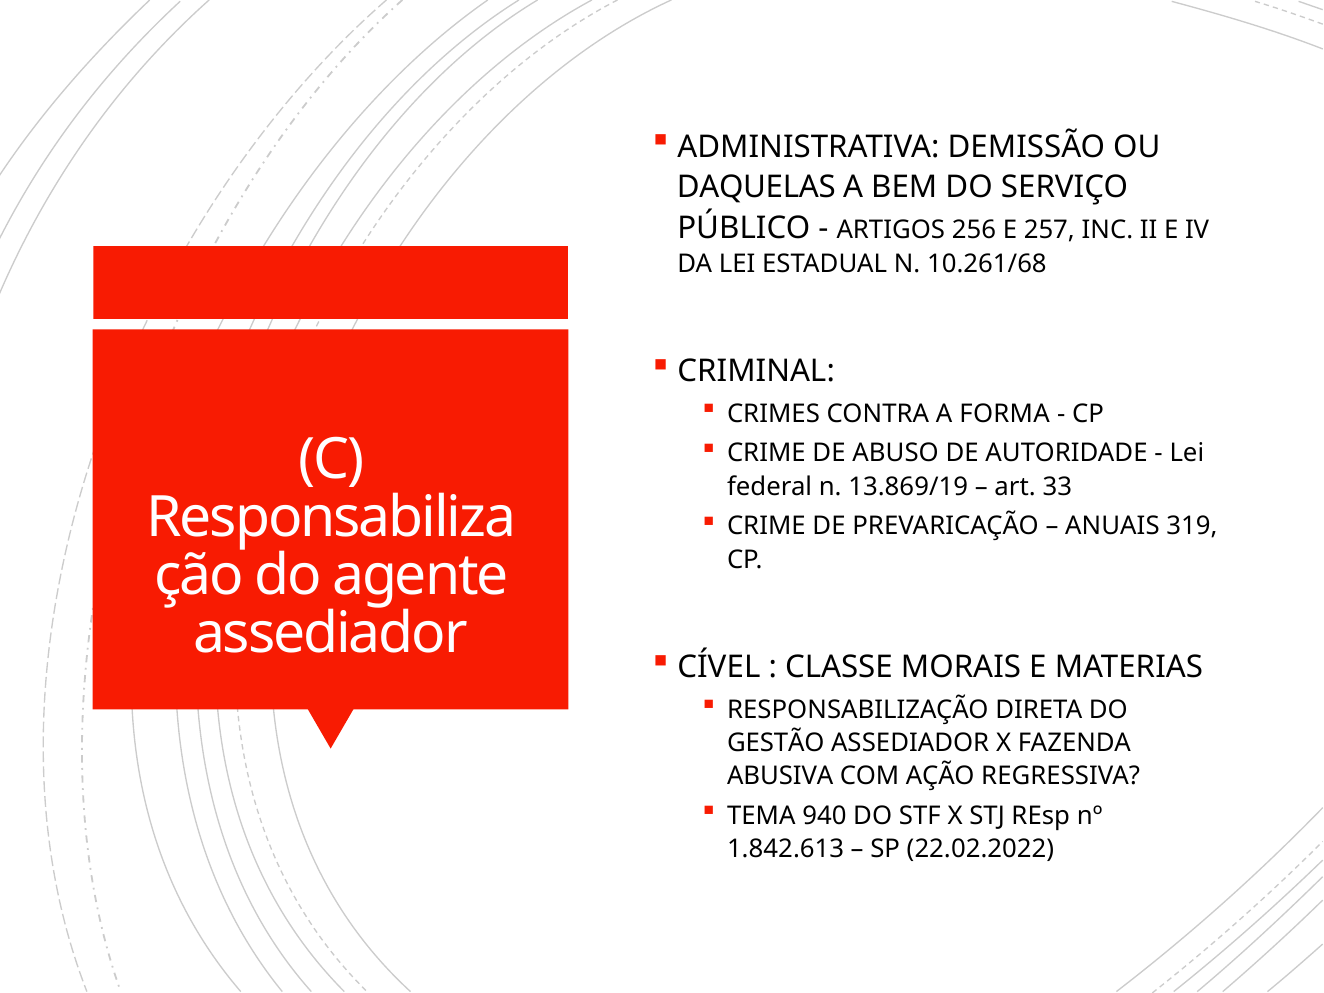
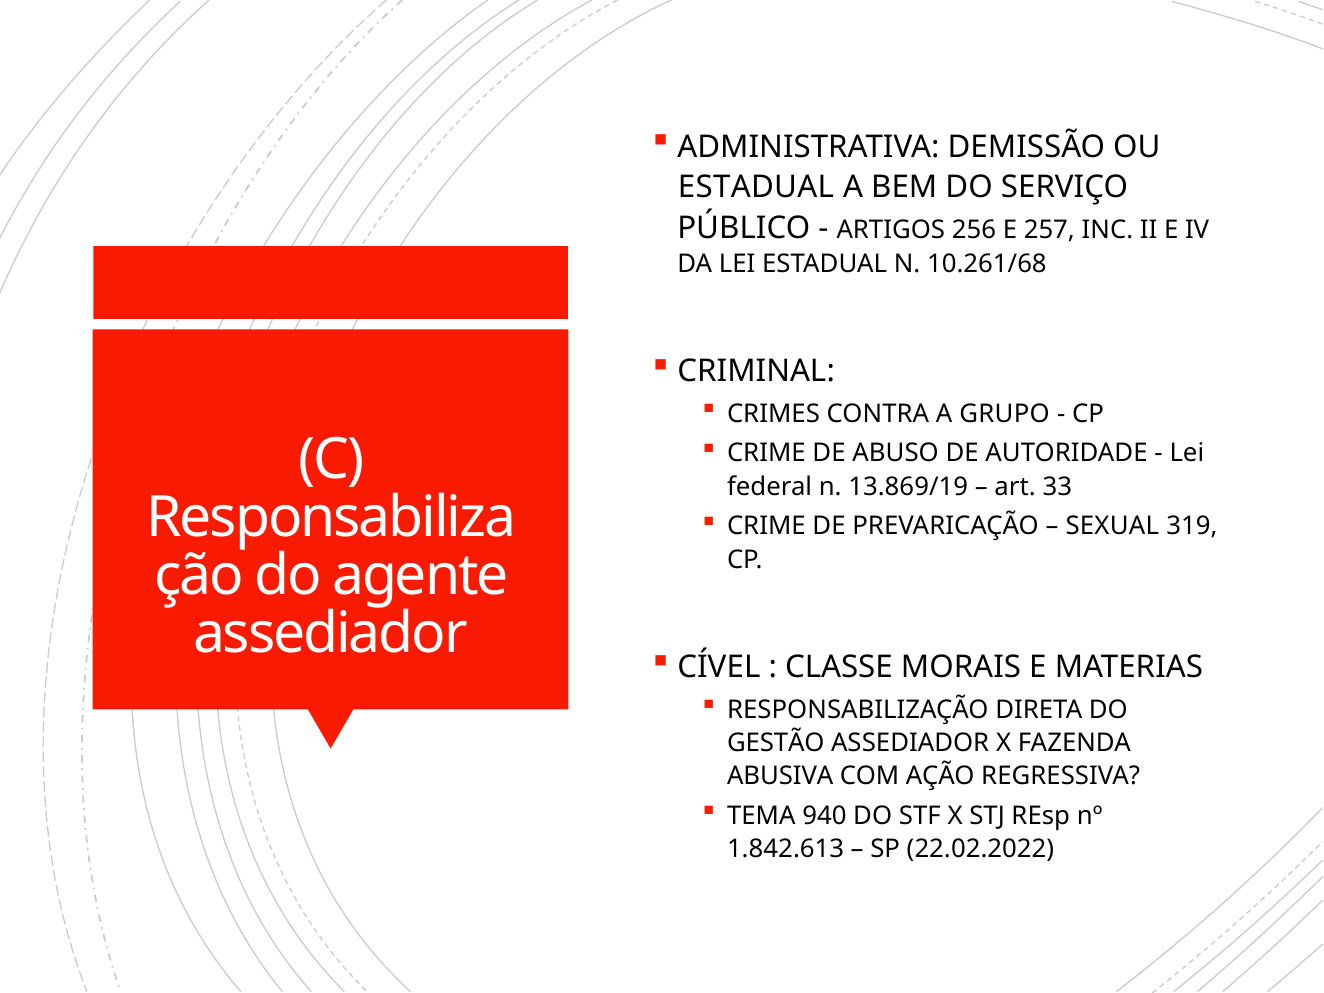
DAQUELAS at (756, 187): DAQUELAS -> ESTADUAL
FORMA: FORMA -> GRUPO
ANUAIS: ANUAIS -> SEXUAL
